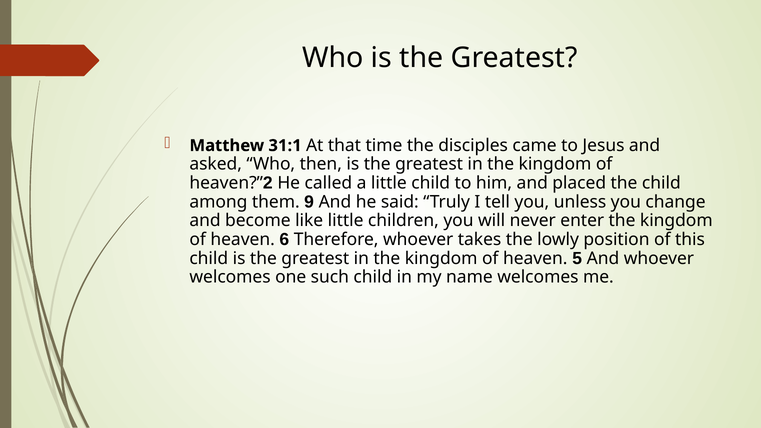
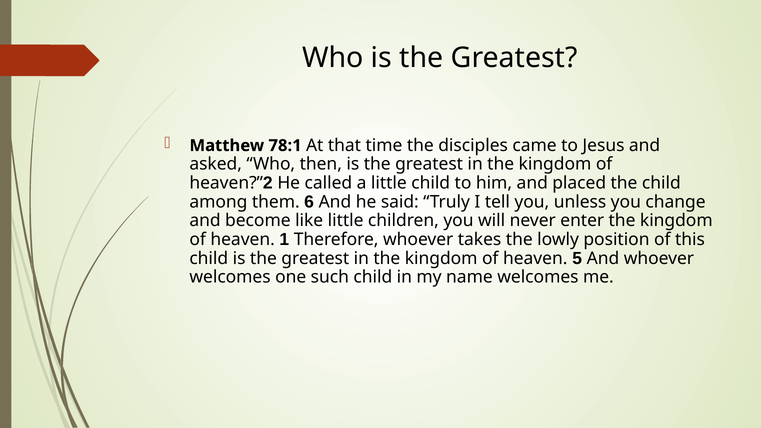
31:1: 31:1 -> 78:1
9: 9 -> 6
6: 6 -> 1
